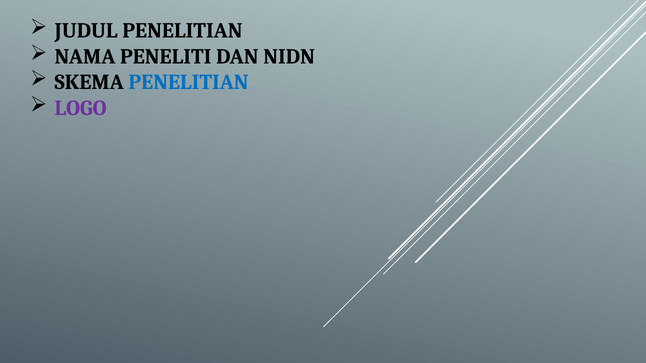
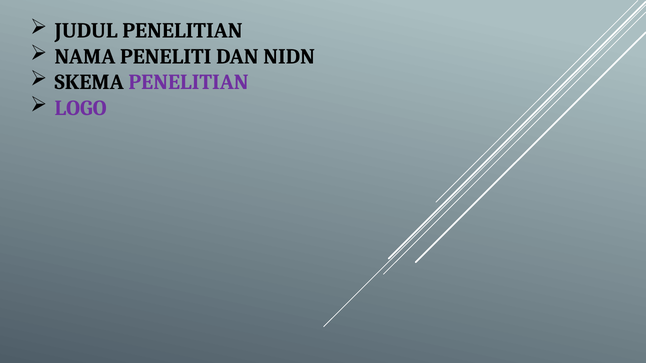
PENELITIAN at (189, 82) colour: blue -> purple
